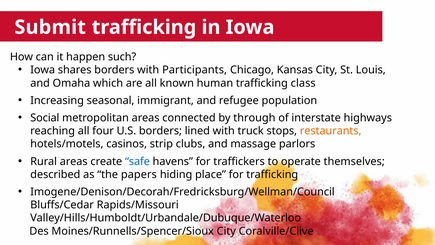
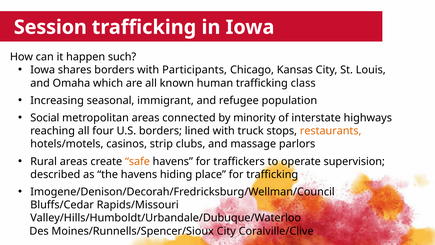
Submit: Submit -> Session
through: through -> minority
safe colour: blue -> orange
themselves: themselves -> supervision
the papers: papers -> havens
